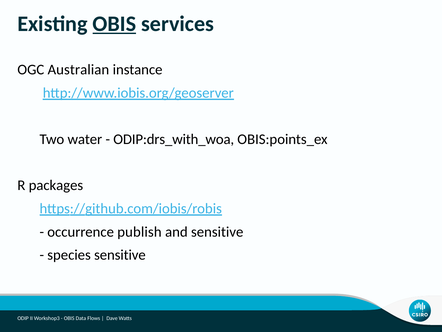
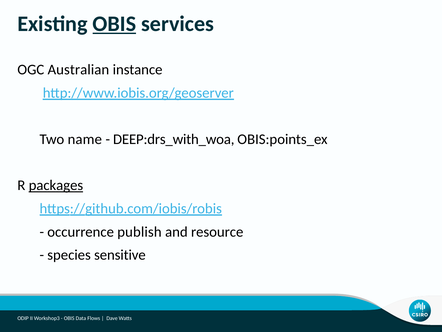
water: water -> name
ODIP:drs_with_woa: ODIP:drs_with_woa -> DEEP:drs_with_woa
packages underline: none -> present
and sensitive: sensitive -> resource
